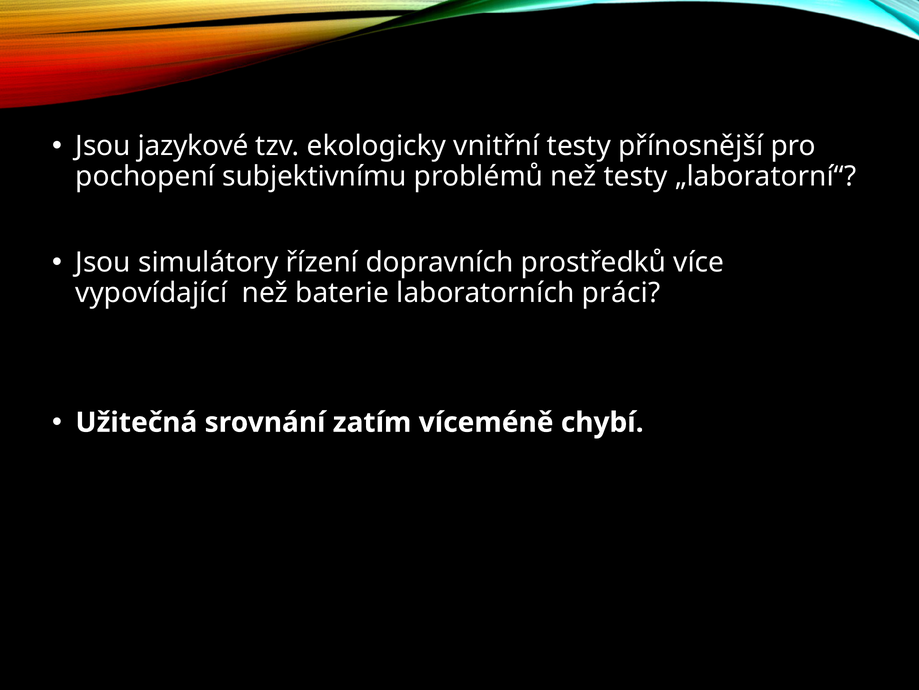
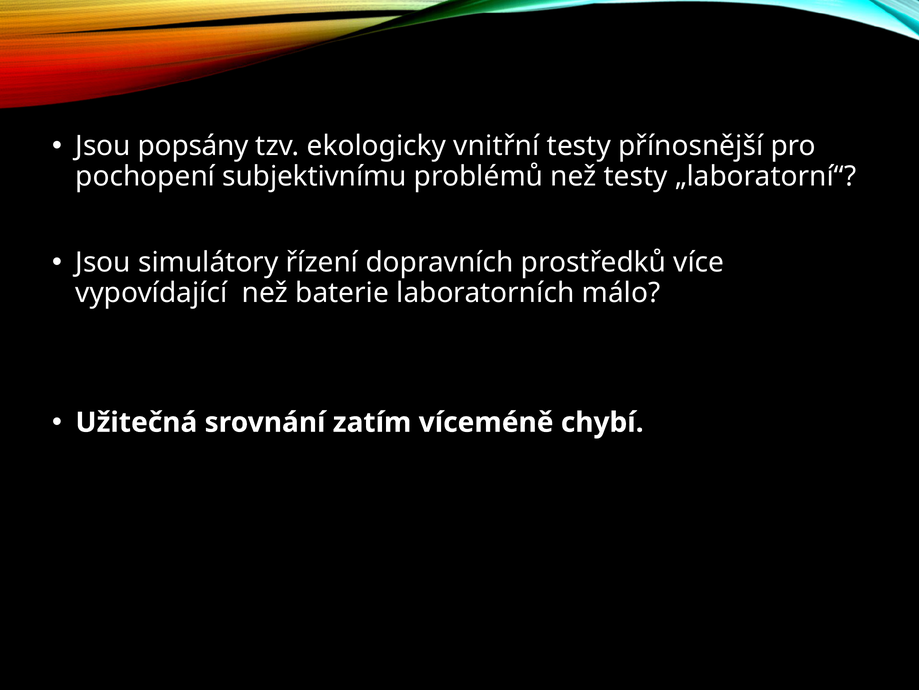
jazykové: jazykové -> popsány
práci: práci -> málo
